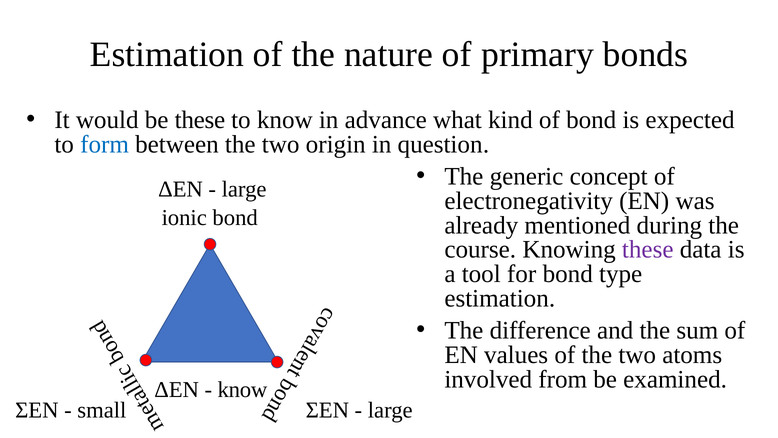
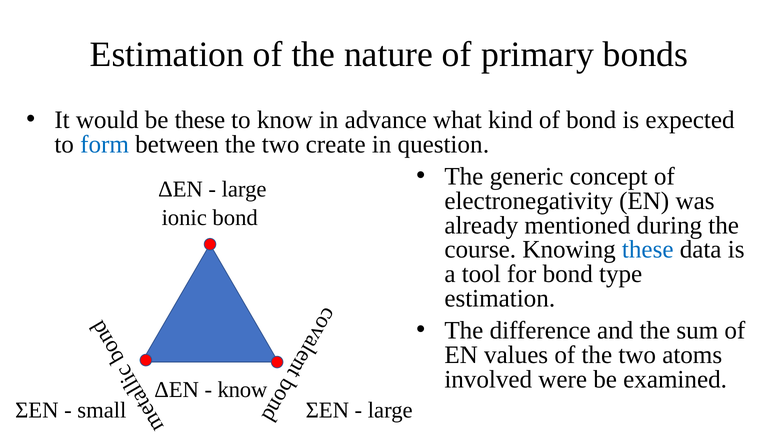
origin: origin -> create
these at (648, 249) colour: purple -> blue
from: from -> were
